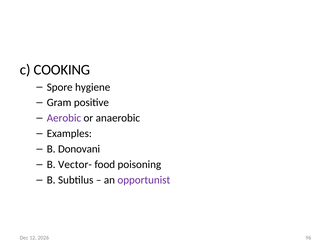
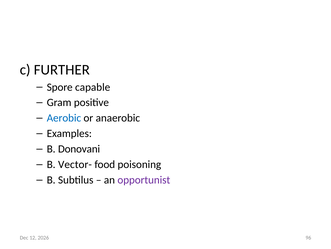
COOKING: COOKING -> FURTHER
hygiene: hygiene -> capable
Aerobic colour: purple -> blue
